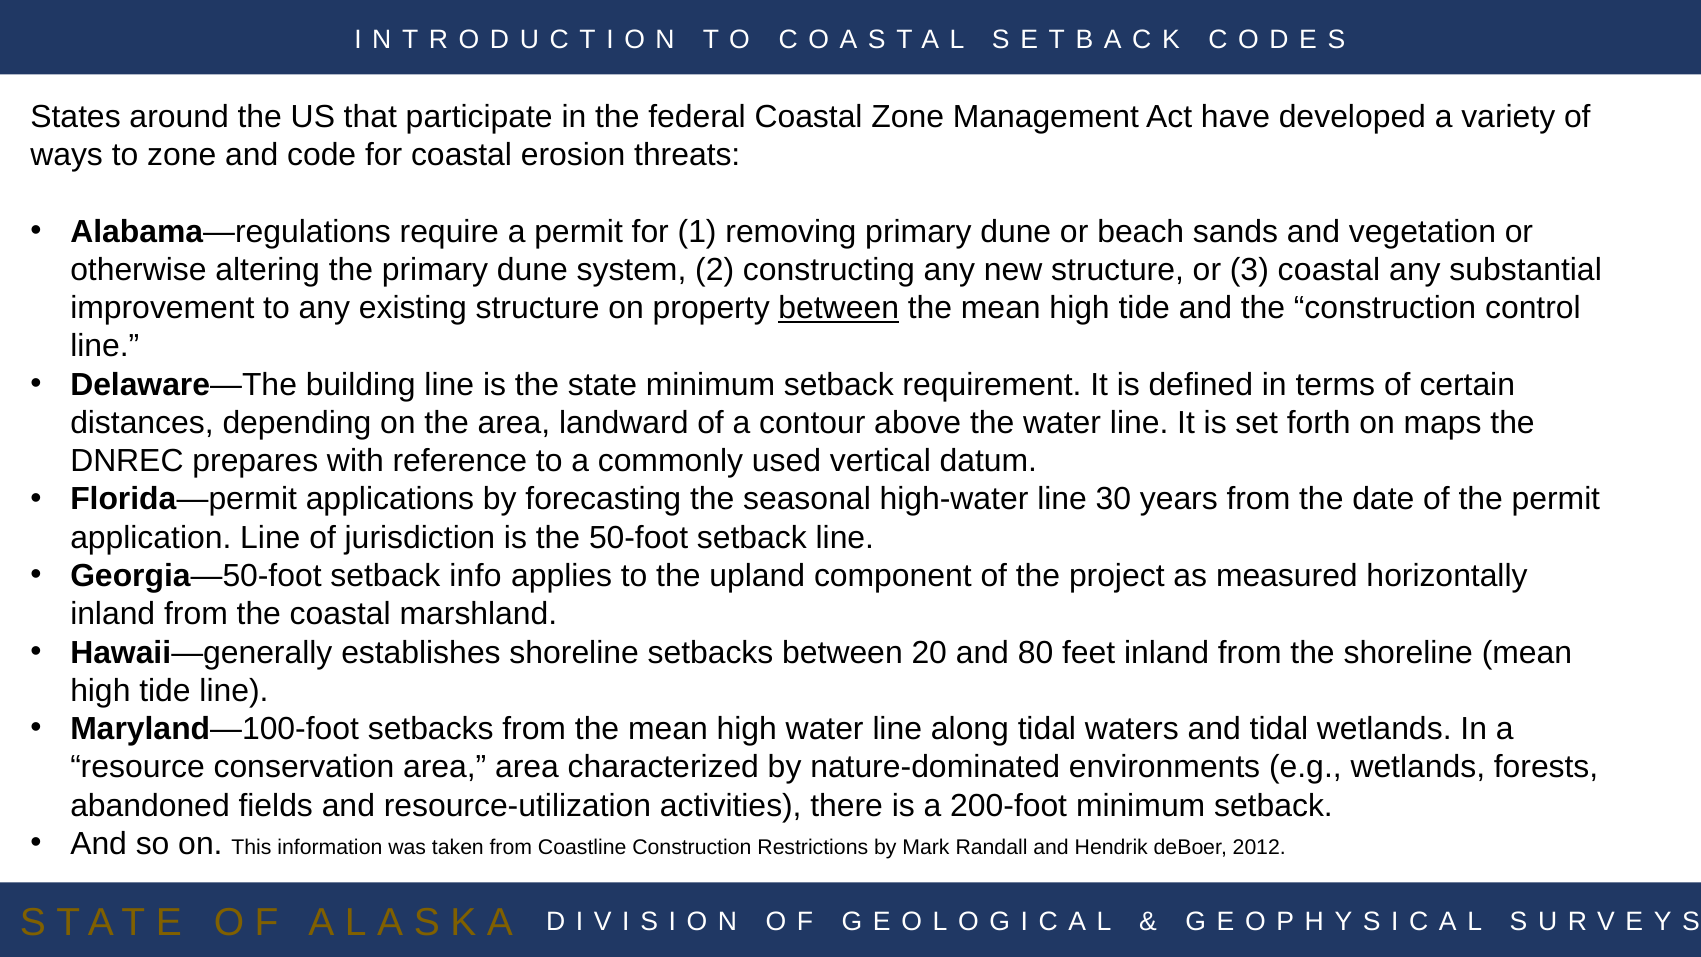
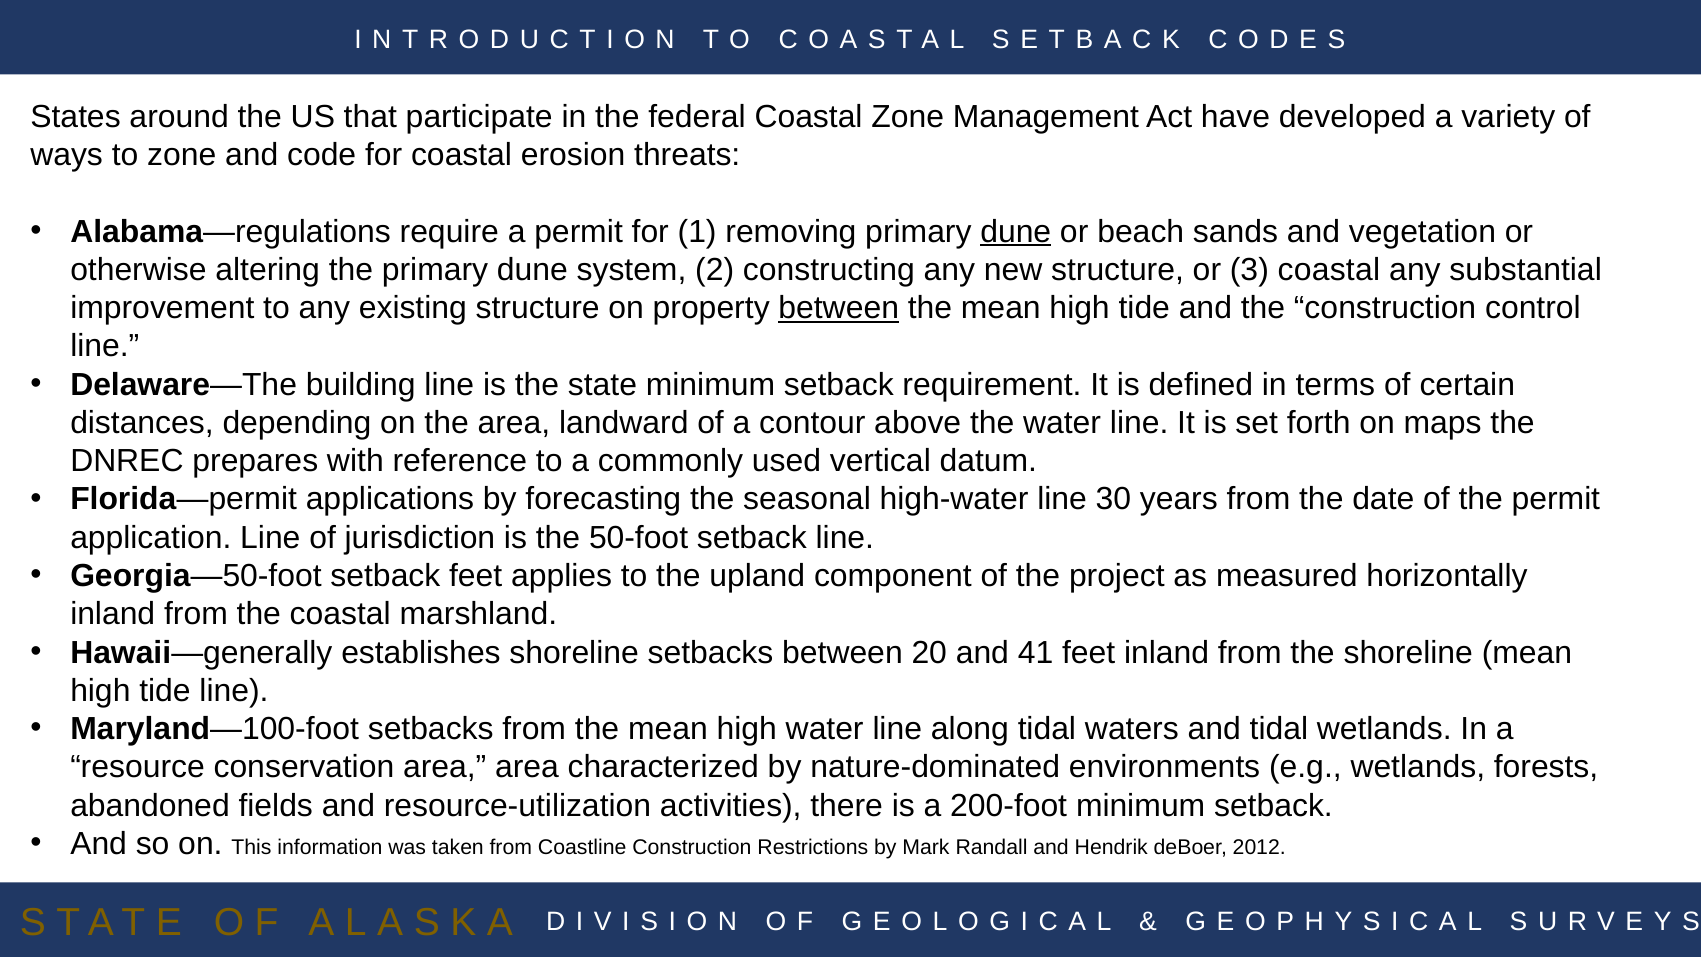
dune at (1016, 231) underline: none -> present
setback info: info -> feet
80: 80 -> 41
